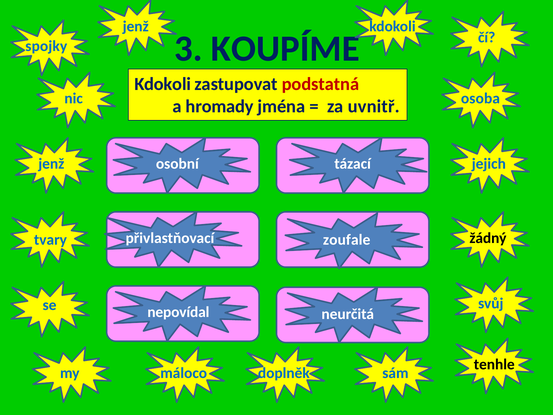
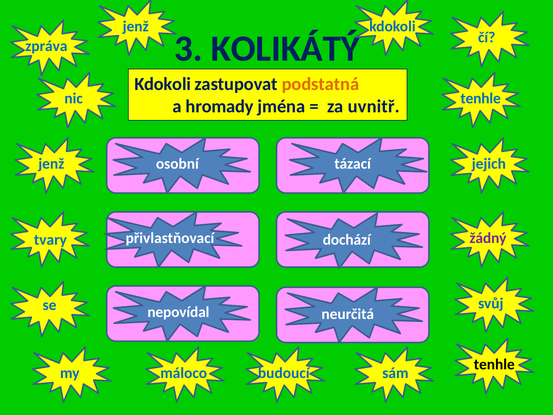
KOUPÍME: KOUPÍME -> KOLIKÁTÝ
spojky: spojky -> zpráva
podstatná colour: red -> orange
osoba at (480, 98): osoba -> tenhle
žádný colour: black -> purple
zoufale: zoufale -> dochází
doplněk: doplněk -> budoucí
